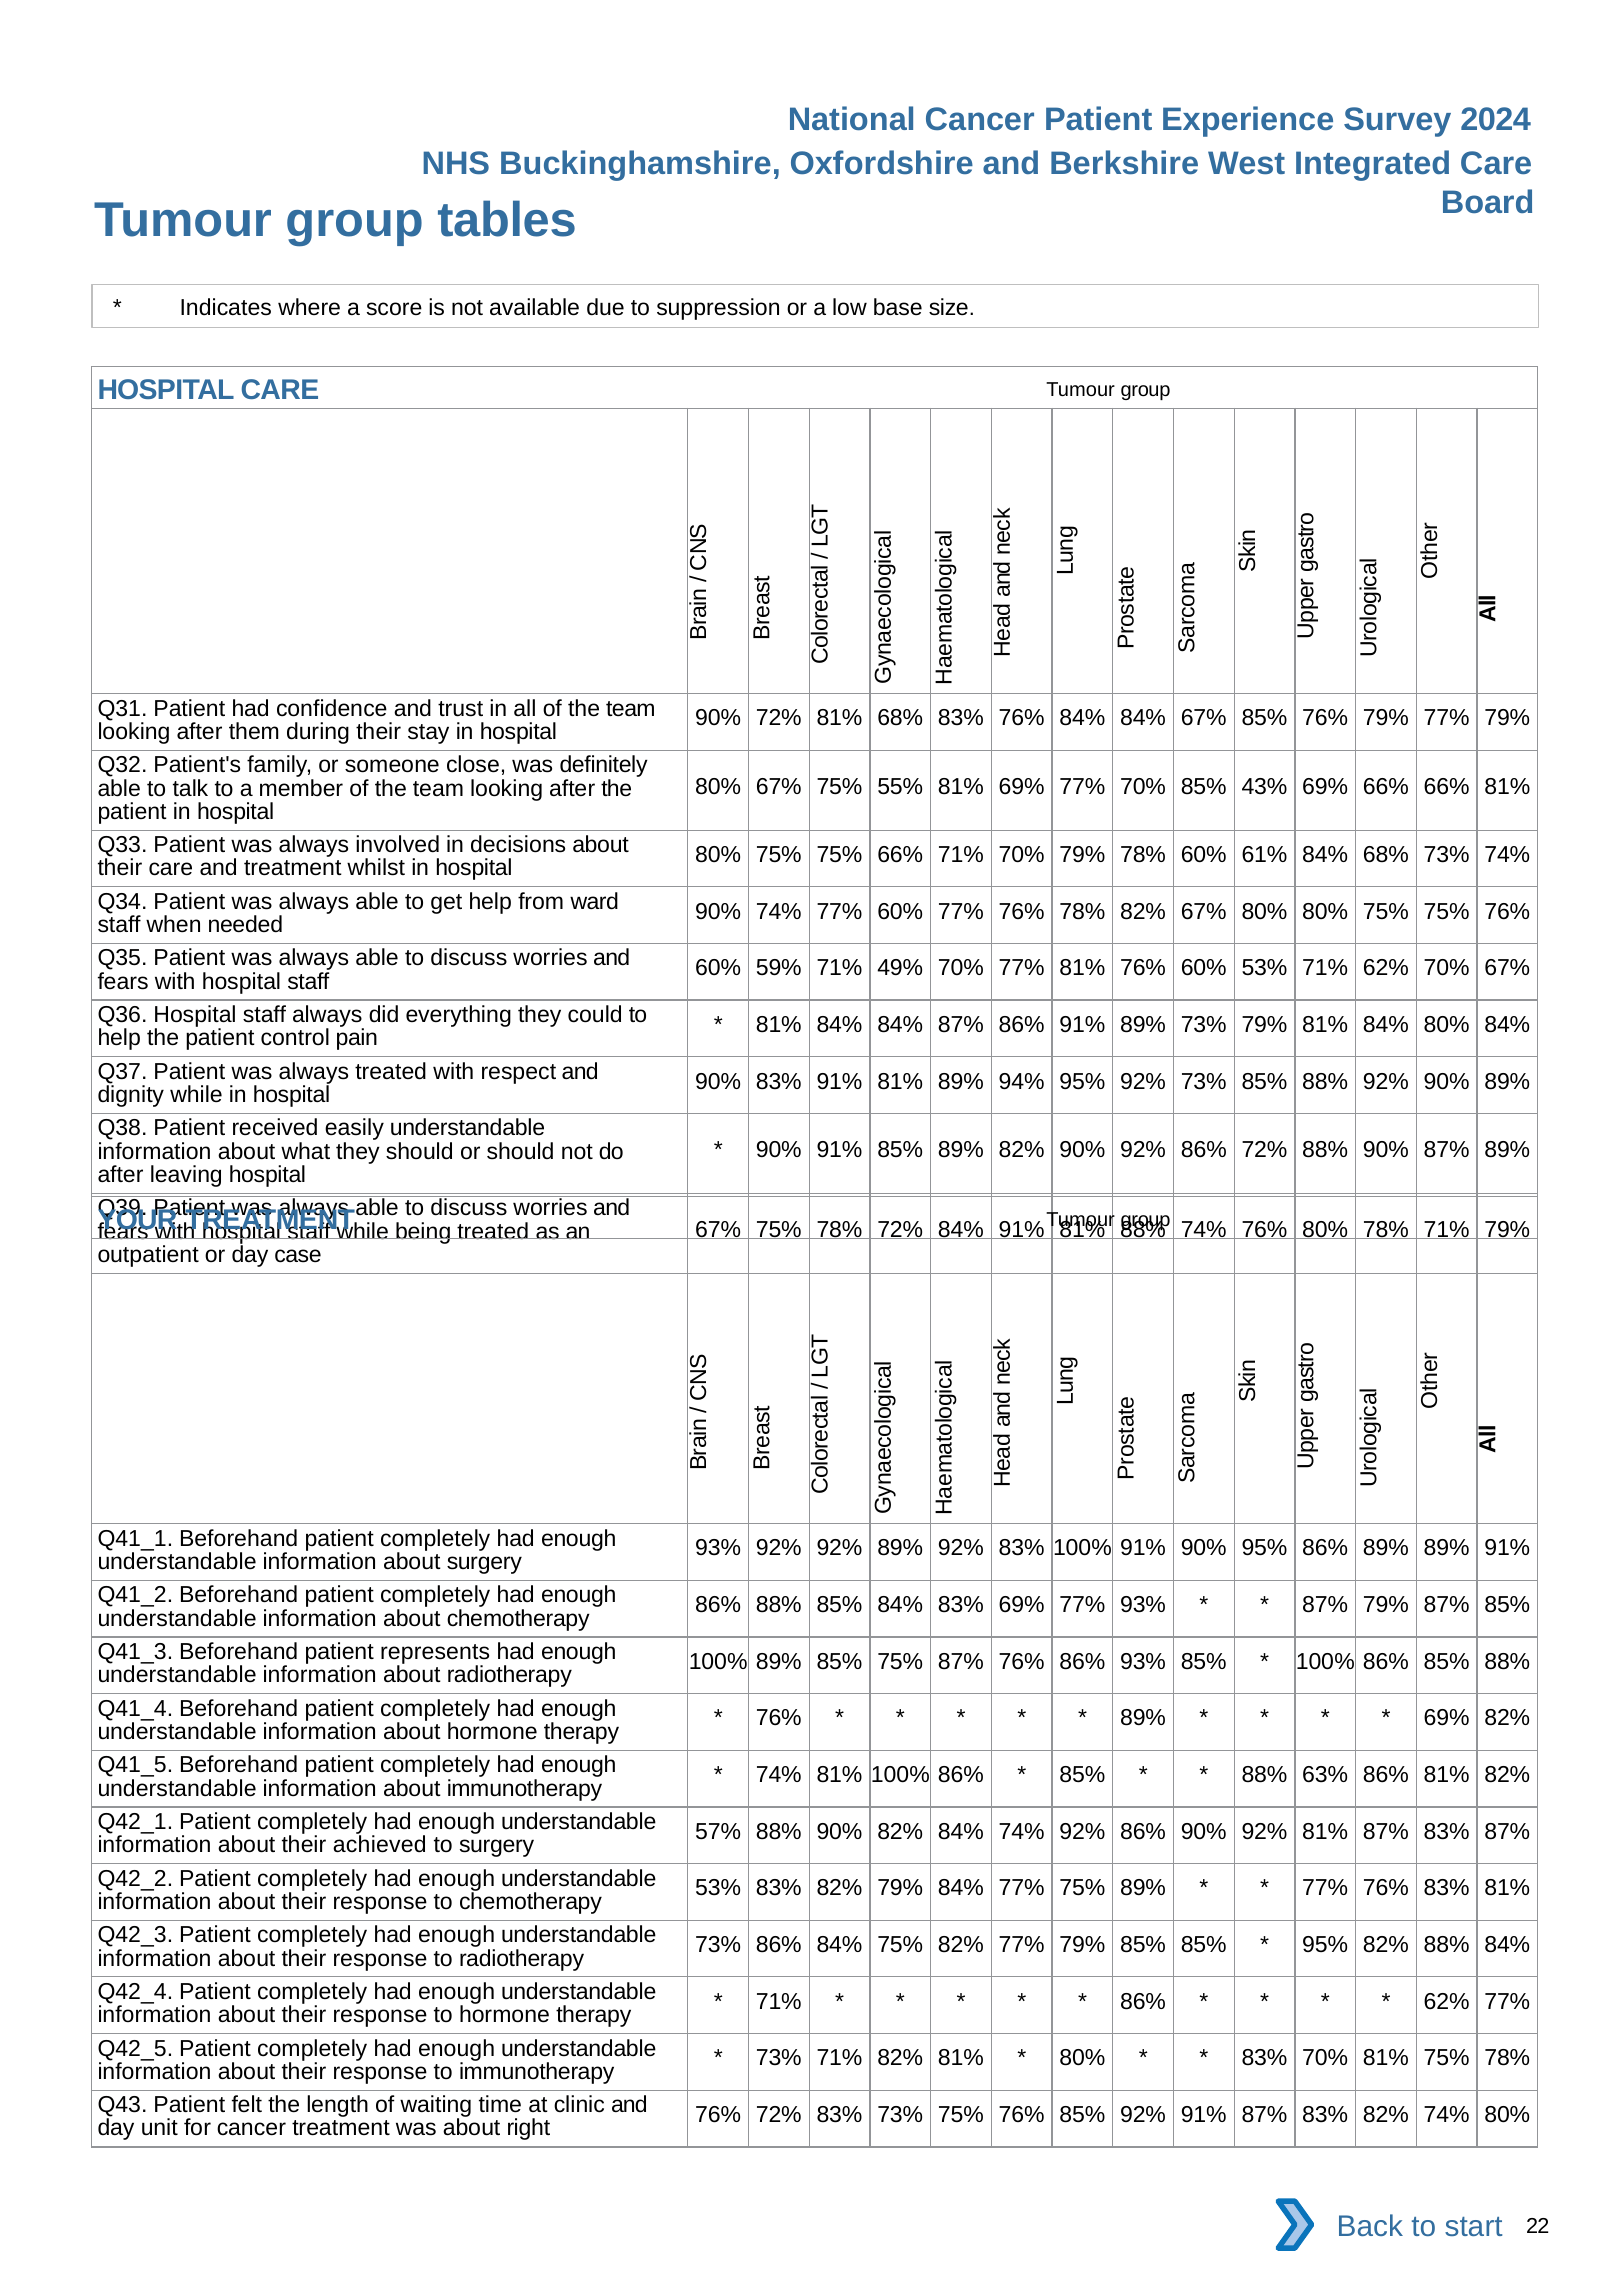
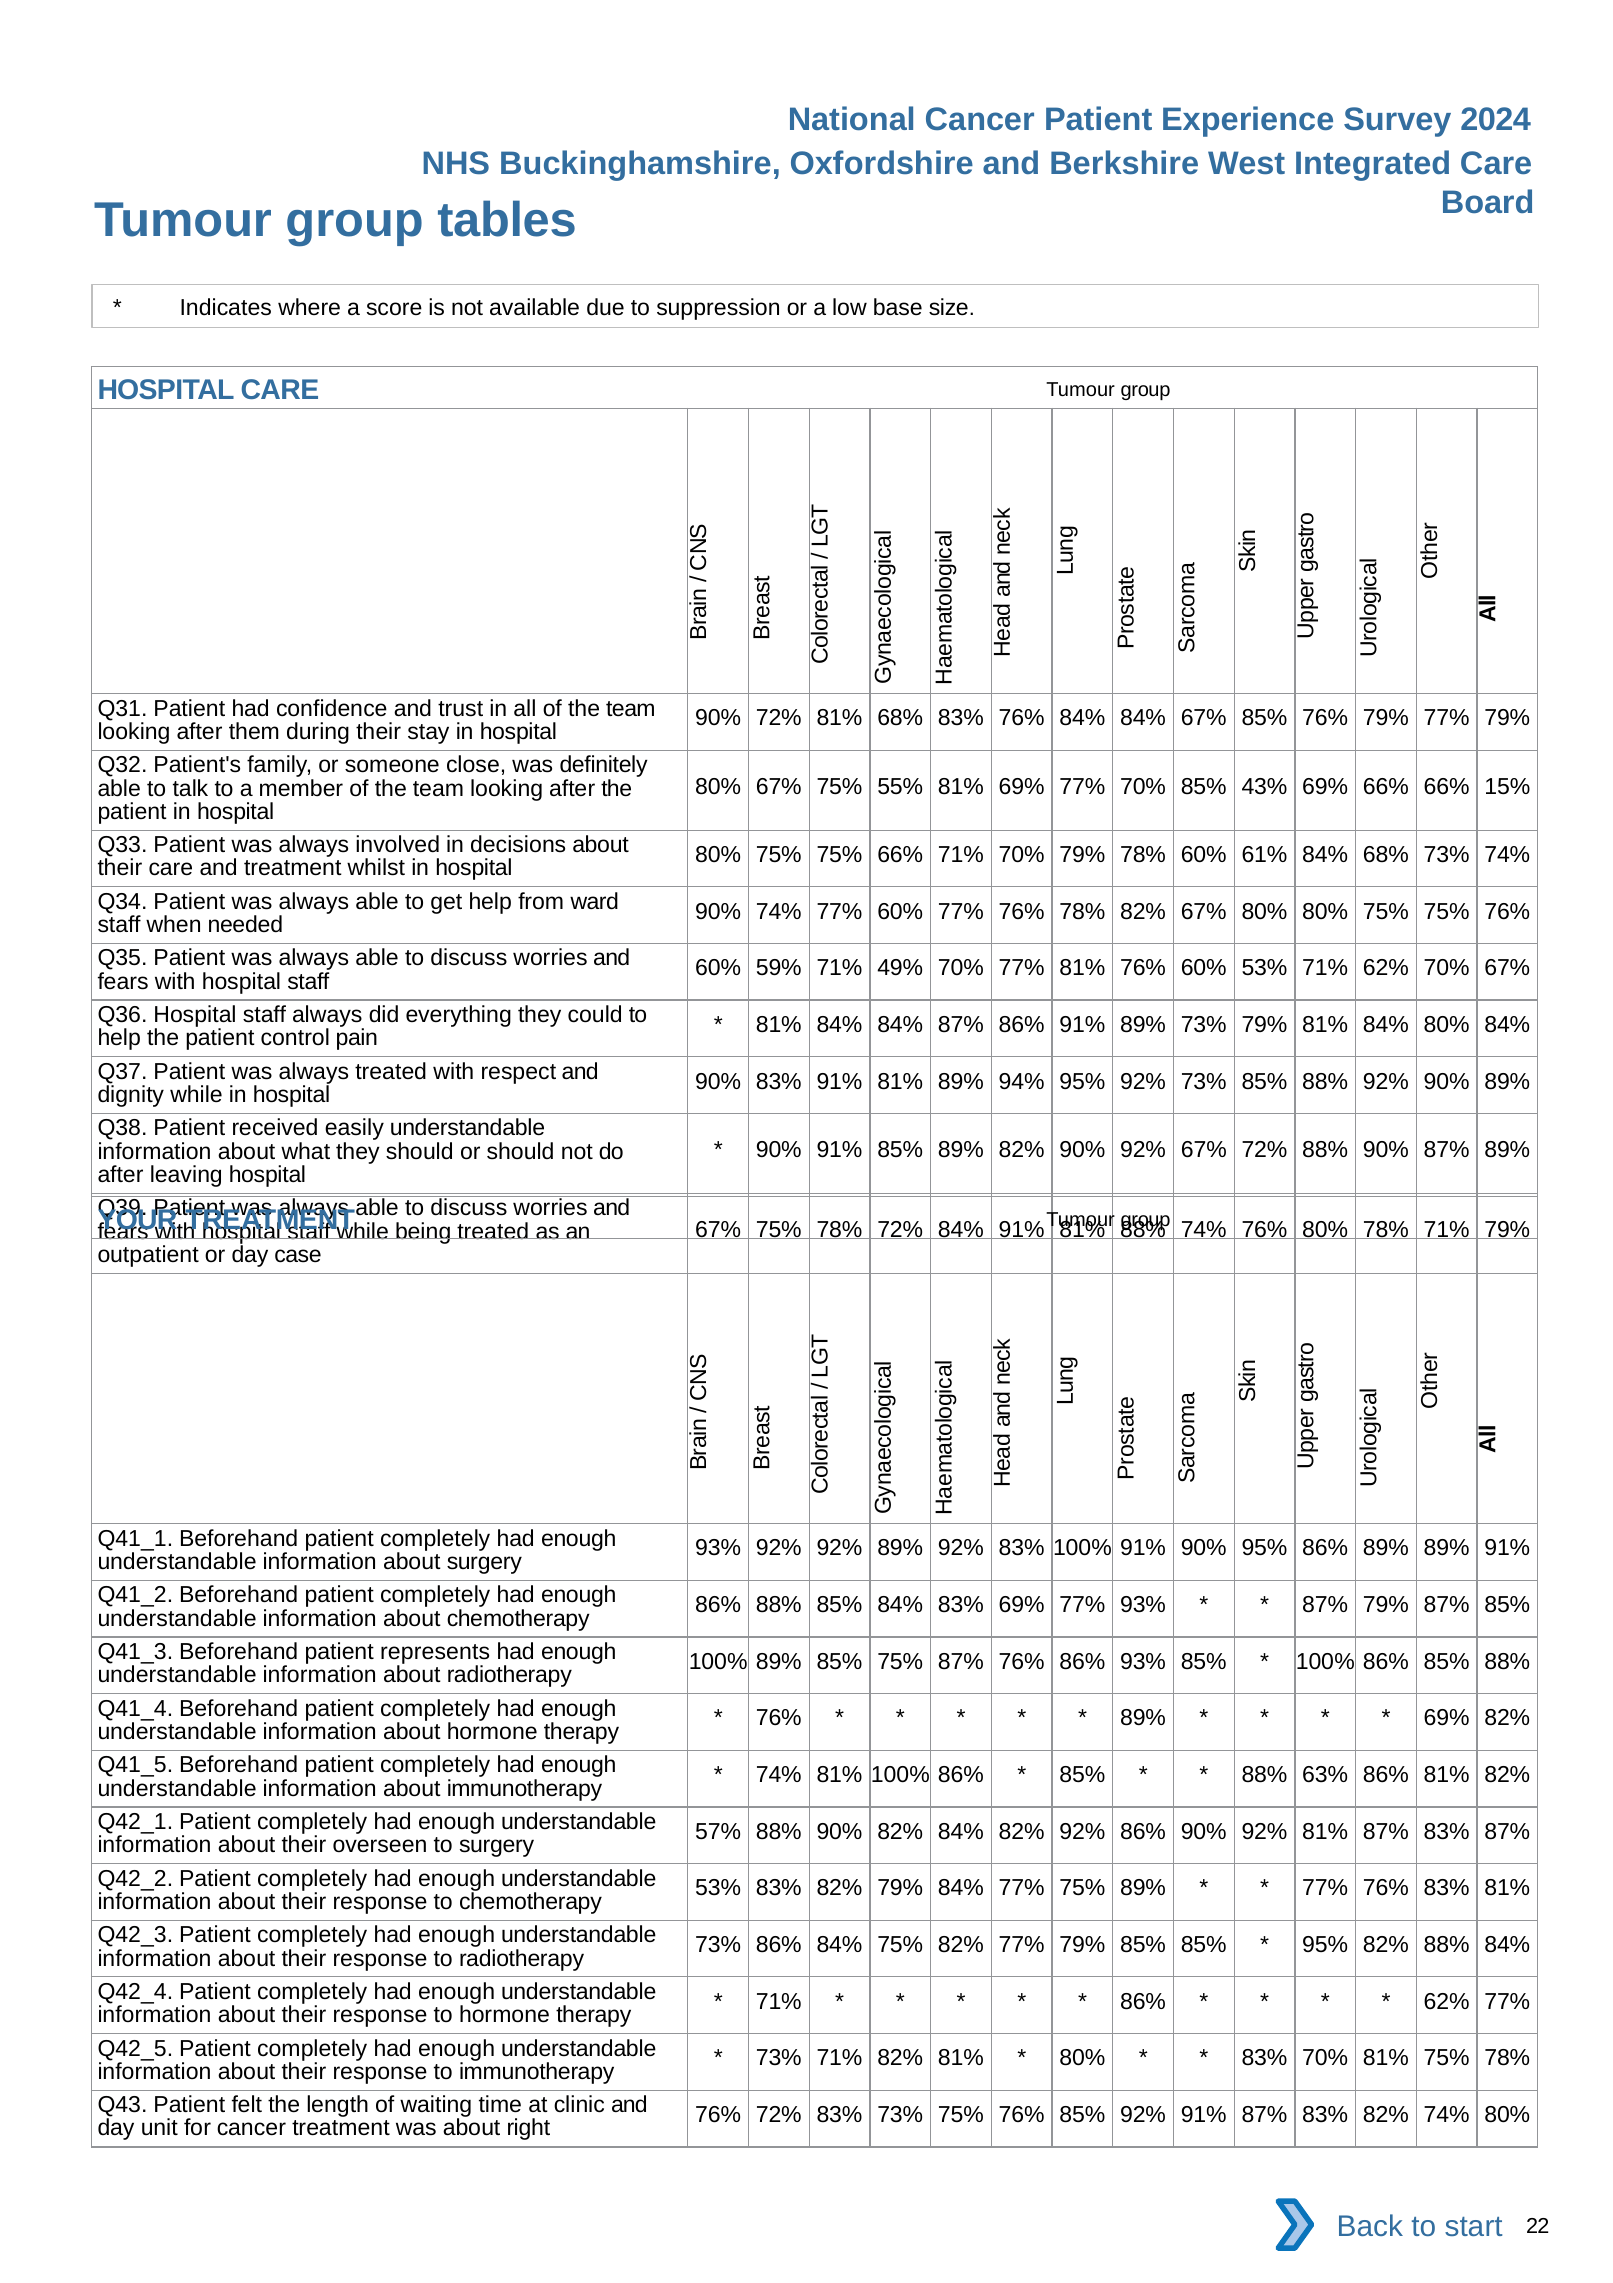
66% 81%: 81% -> 15%
90% 92% 86%: 86% -> 67%
84% 74%: 74% -> 82%
achieved: achieved -> overseen
